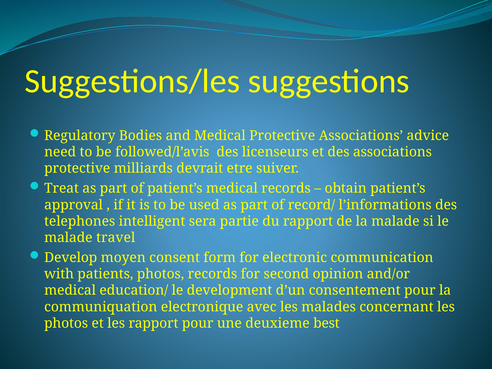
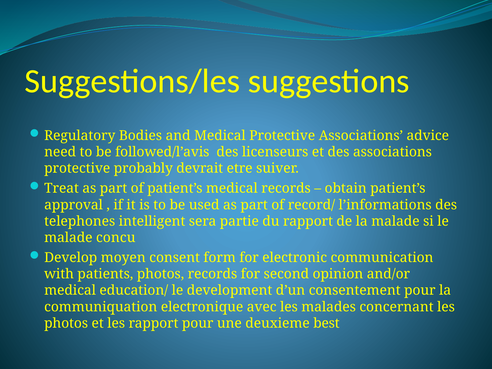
milliards: milliards -> probably
travel: travel -> concu
